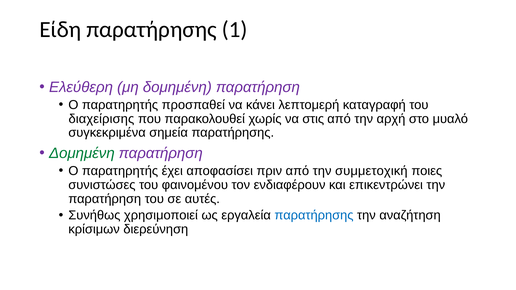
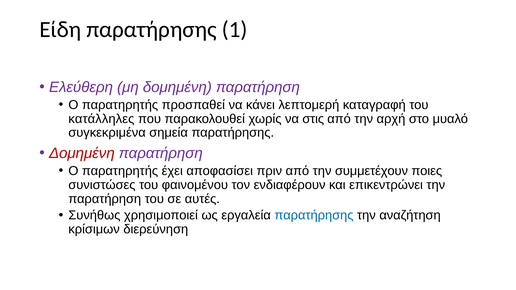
διαχείρισης: διαχείρισης -> κατάλληλες
Δομημένη at (82, 153) colour: green -> red
συμμετοχική: συμμετοχική -> συμμετέχουν
